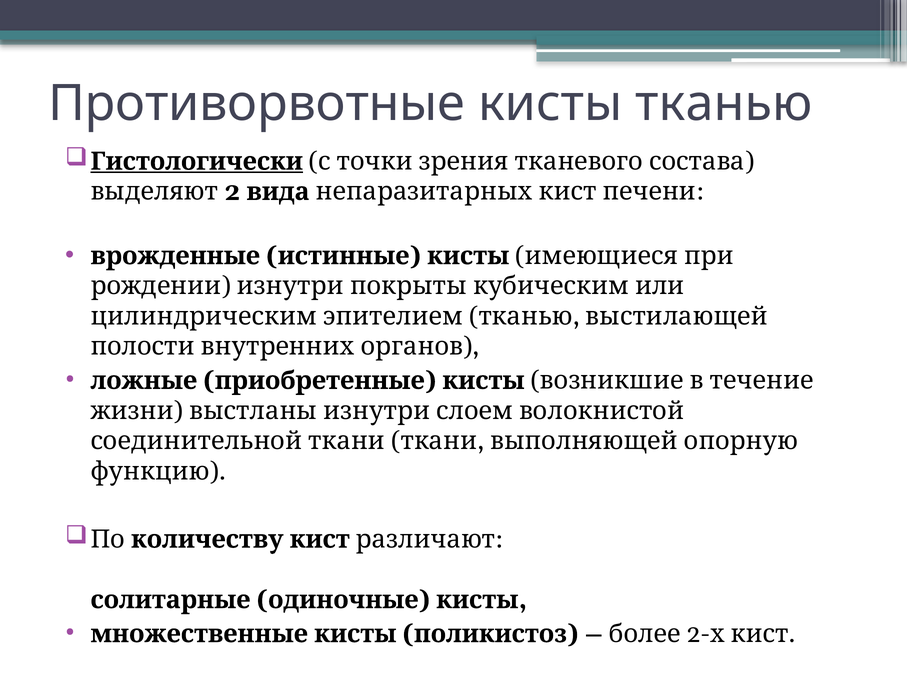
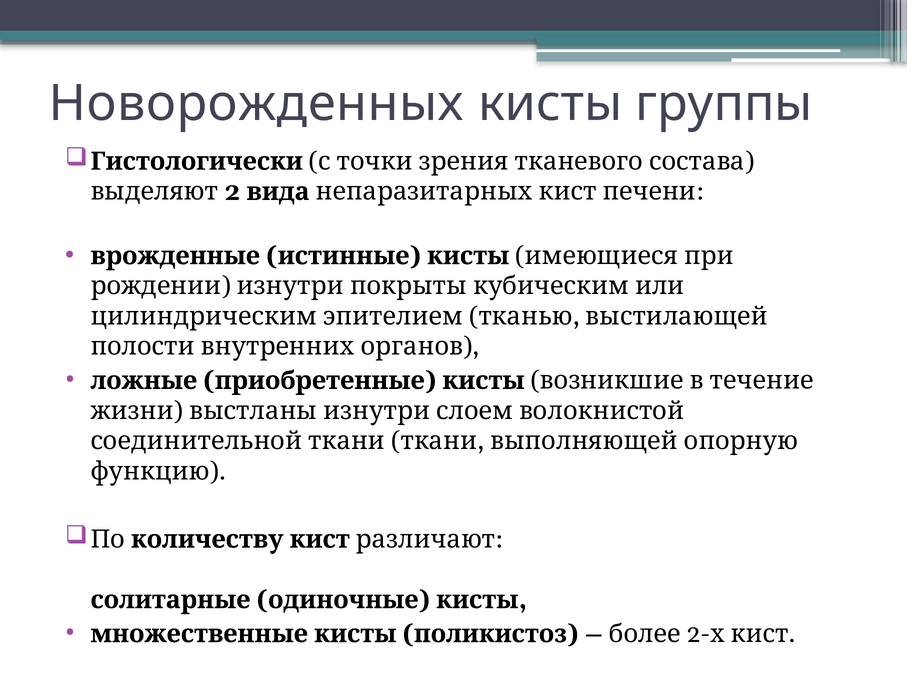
Противорвотные: Противорвотные -> Новорожденных
кисты тканью: тканью -> группы
Гистологически underline: present -> none
